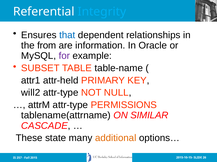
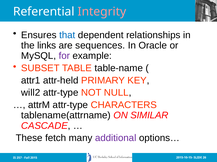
Integrity colour: light blue -> pink
from: from -> links
information: information -> sequences
PERMISSIONS: PERMISSIONS -> CHARACTERS
state: state -> fetch
additional colour: orange -> purple
